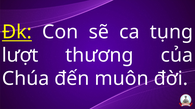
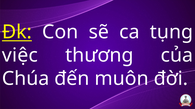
lượt: lượt -> việc
